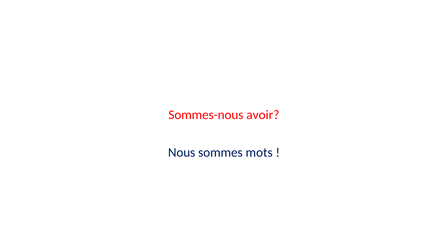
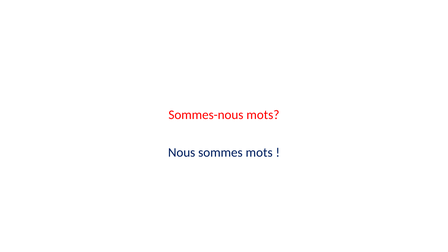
Sommes-nous avoir: avoir -> mots
